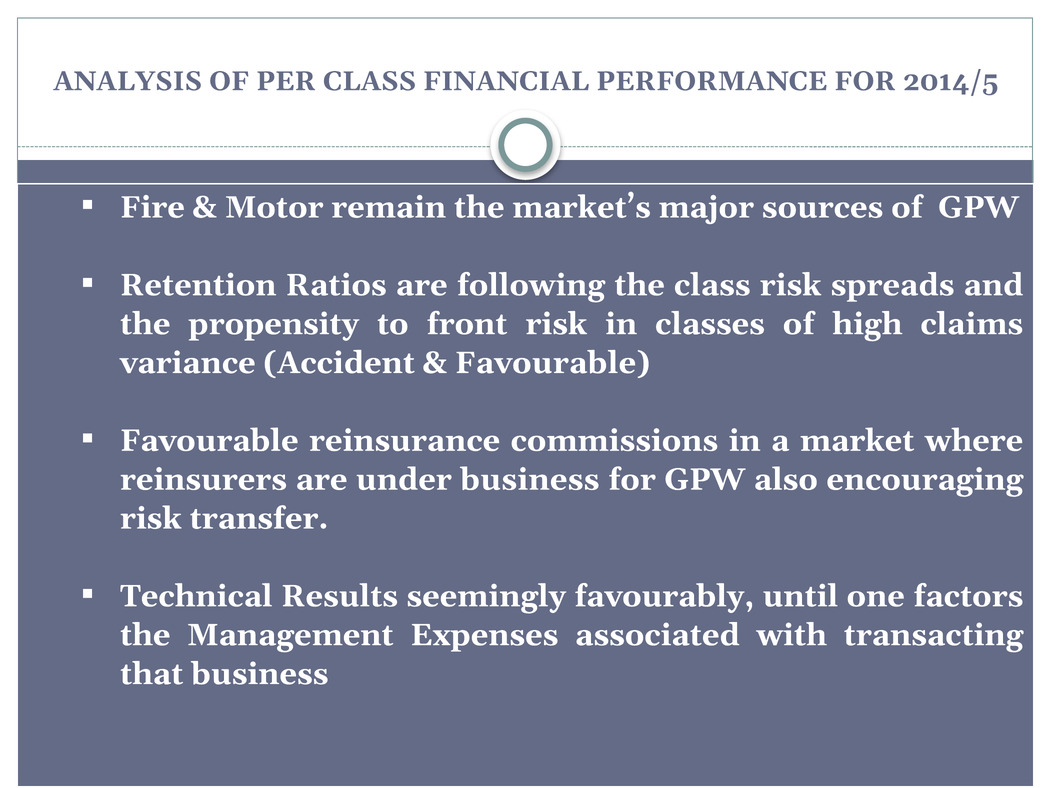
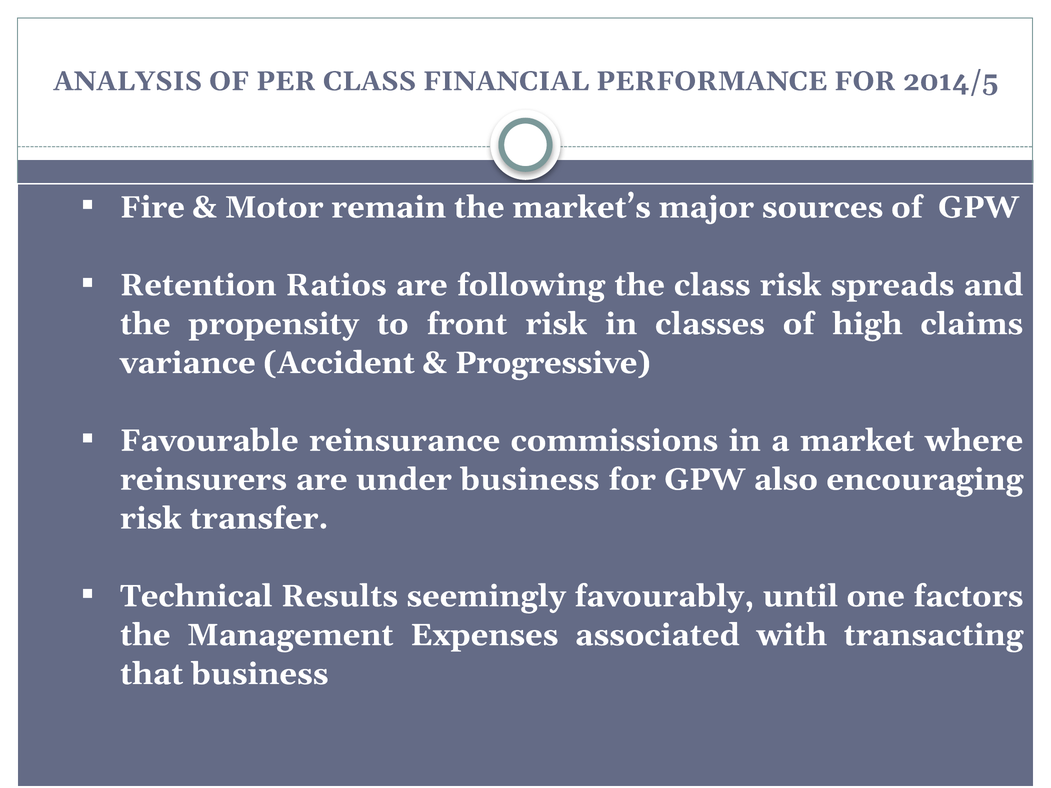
Favourable at (553, 363): Favourable -> Progressive
